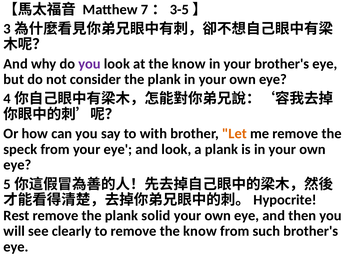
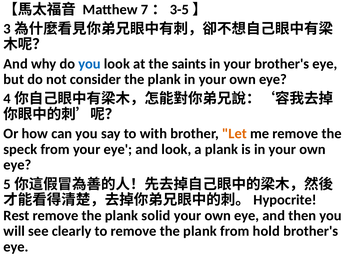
you at (90, 64) colour: purple -> blue
at the know: know -> saints
to remove the know: know -> plank
such: such -> hold
